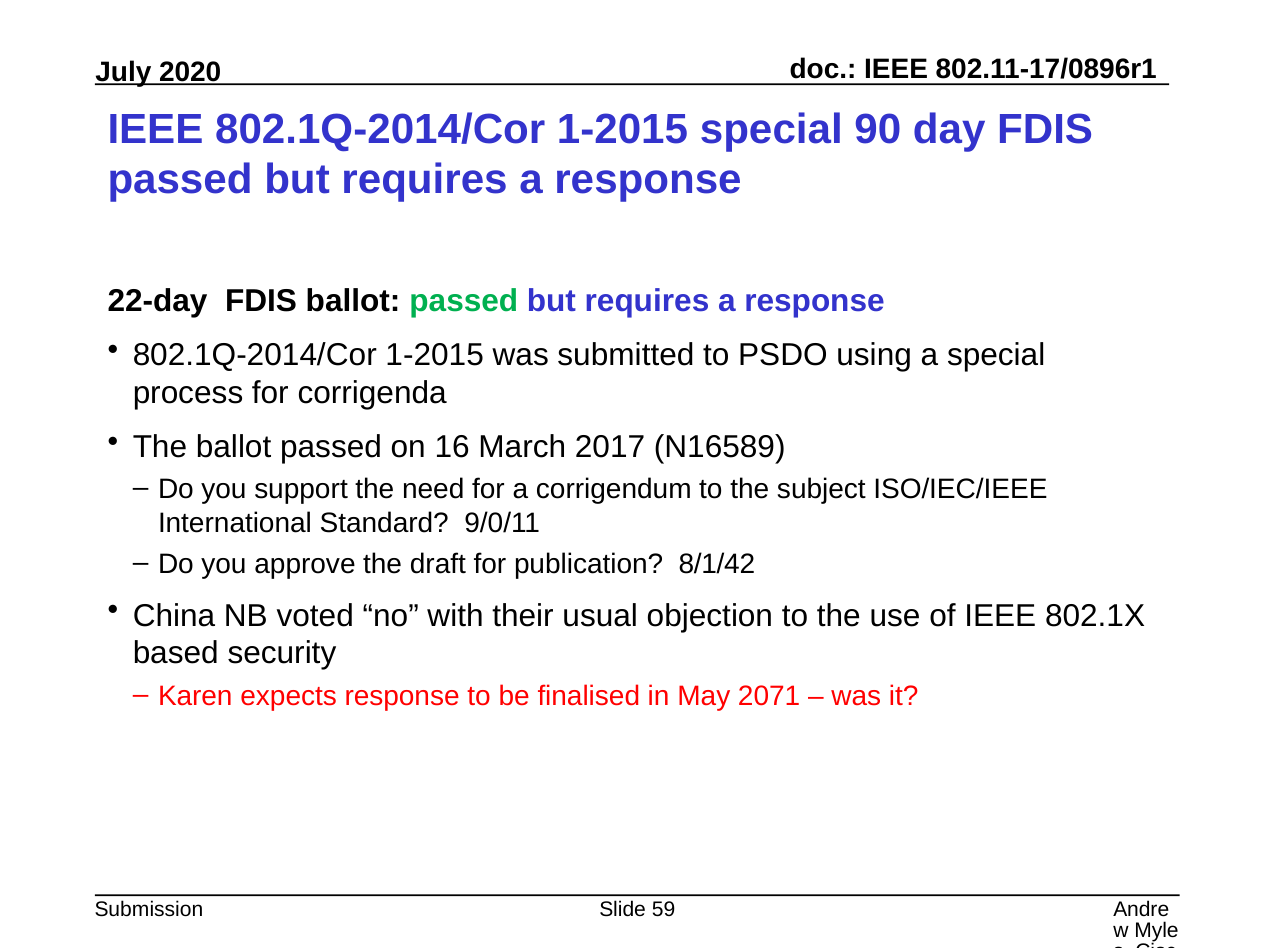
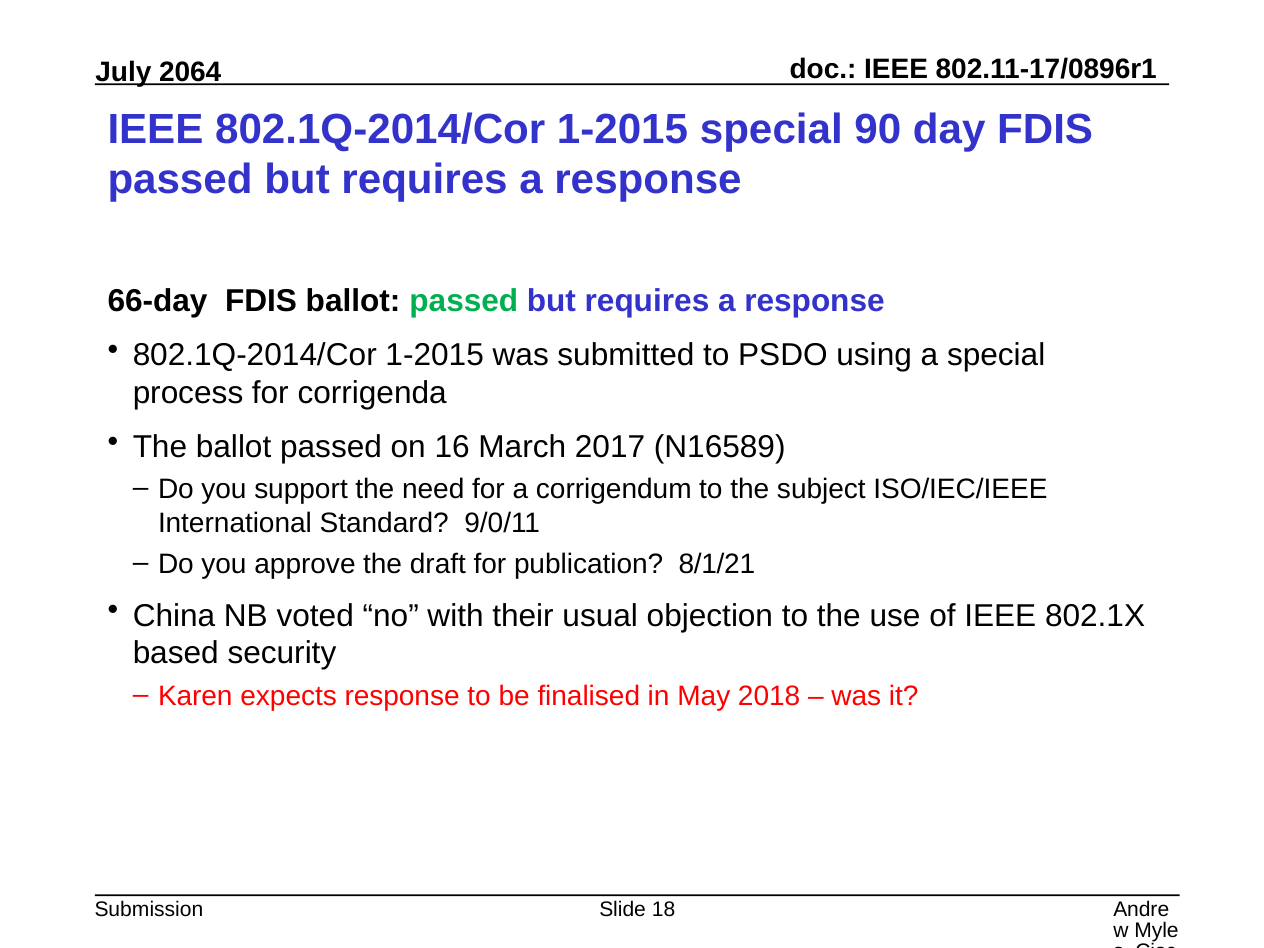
2020: 2020 -> 2064
22-day: 22-day -> 66-day
8/1/42: 8/1/42 -> 8/1/21
2071: 2071 -> 2018
59: 59 -> 18
